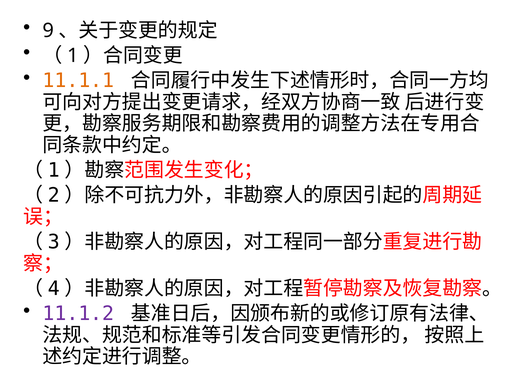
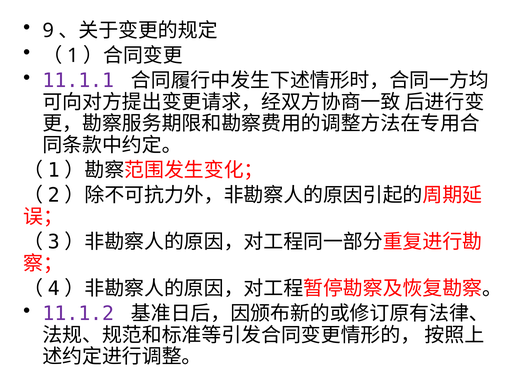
11.1.1 colour: orange -> purple
